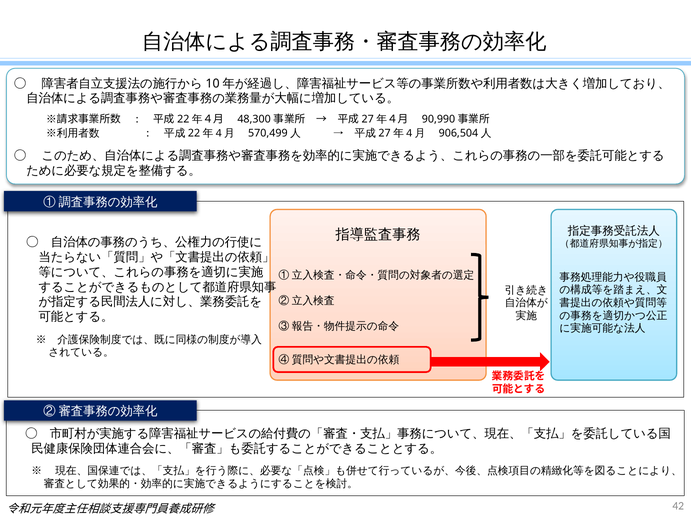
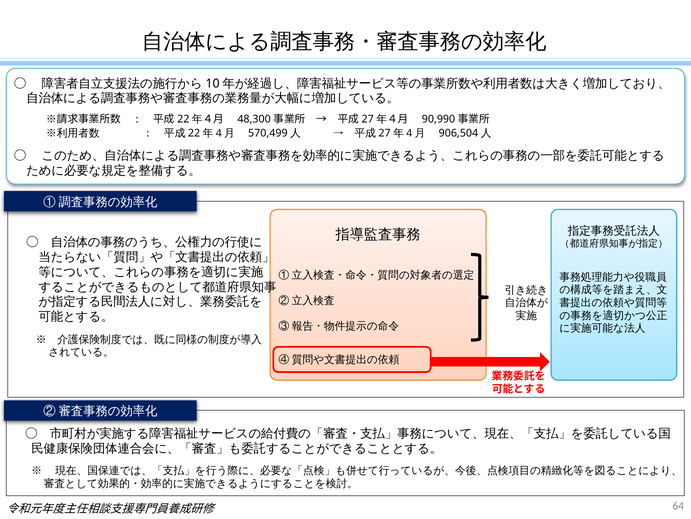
42: 42 -> 64
